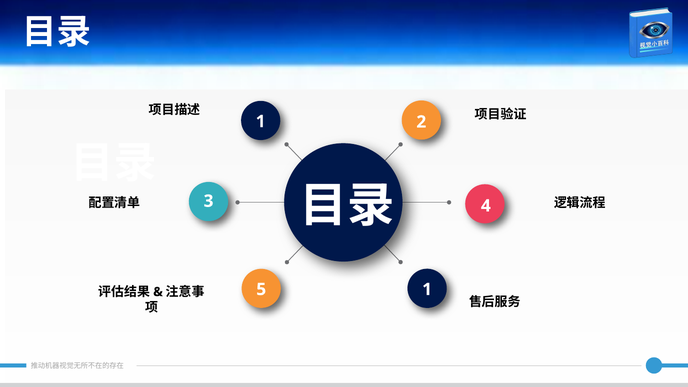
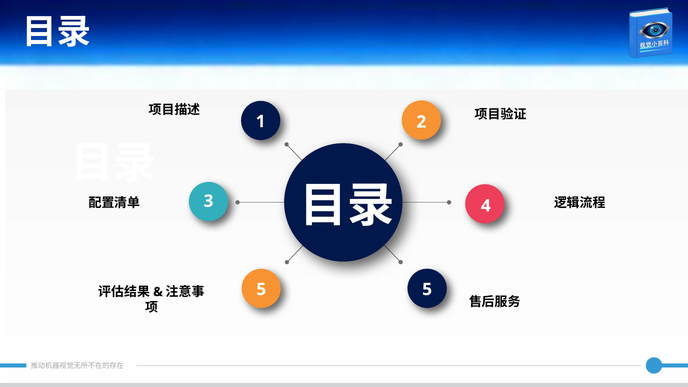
5 1: 1 -> 5
